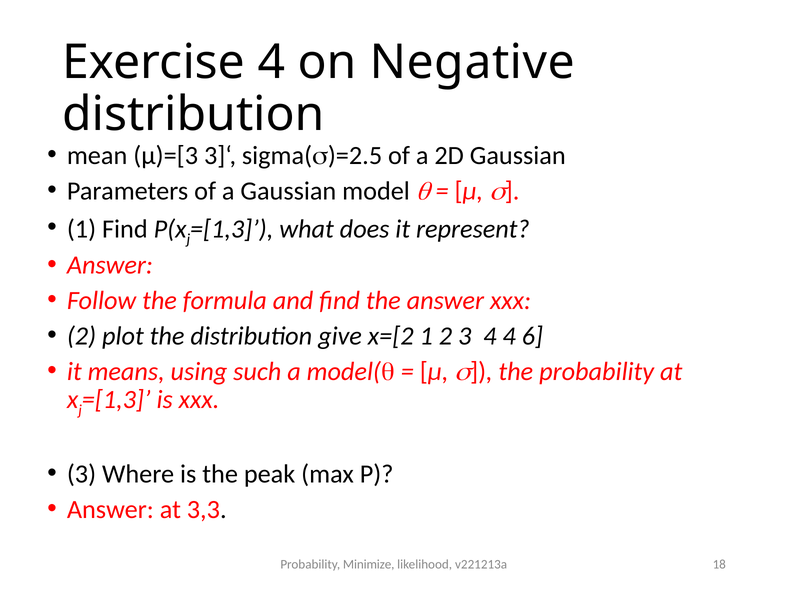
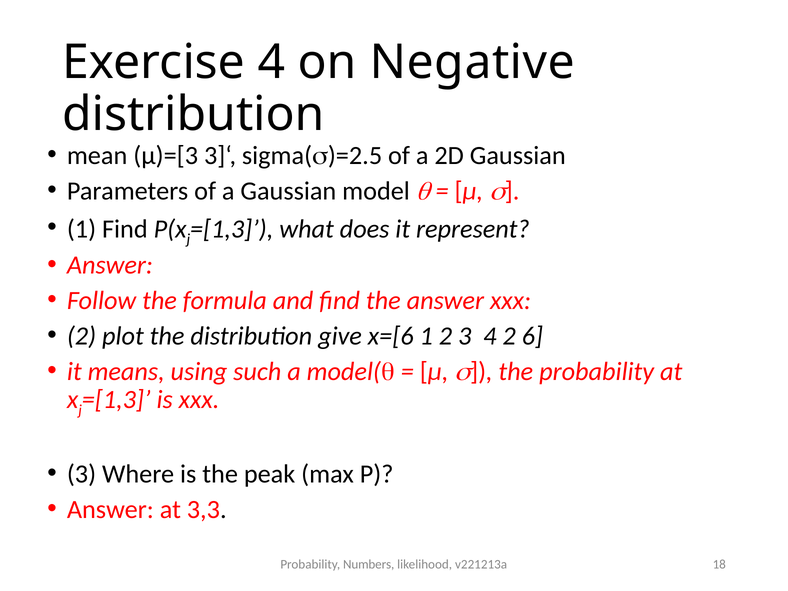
x=[2: x=[2 -> x=[6
4 4: 4 -> 2
Minimize: Minimize -> Numbers
